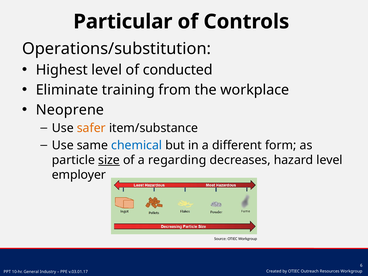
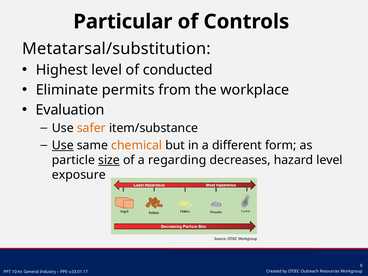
Operations/substitution: Operations/substitution -> Metatarsal/substitution
training: training -> permits
Neoprene: Neoprene -> Evaluation
Use at (63, 145) underline: none -> present
chemical colour: blue -> orange
employer: employer -> exposure
